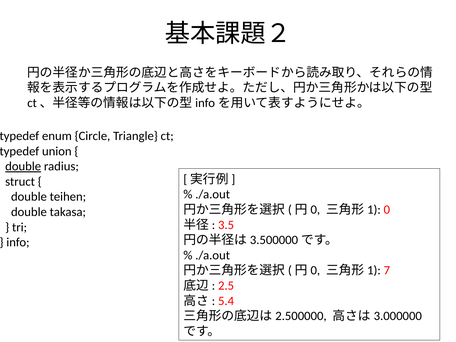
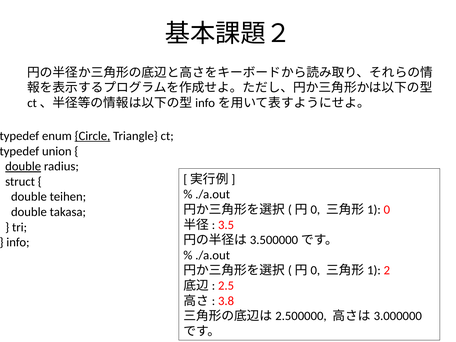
Circle underline: none -> present
7: 7 -> 2
5.4: 5.4 -> 3.8
